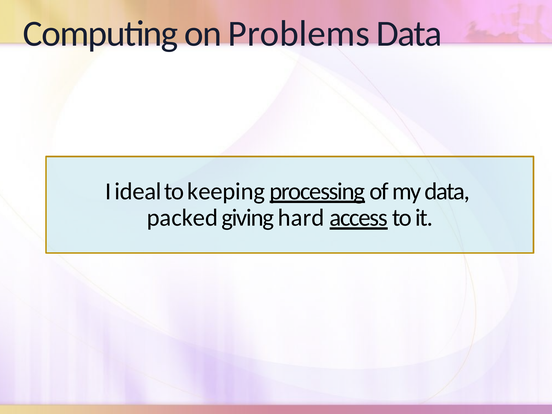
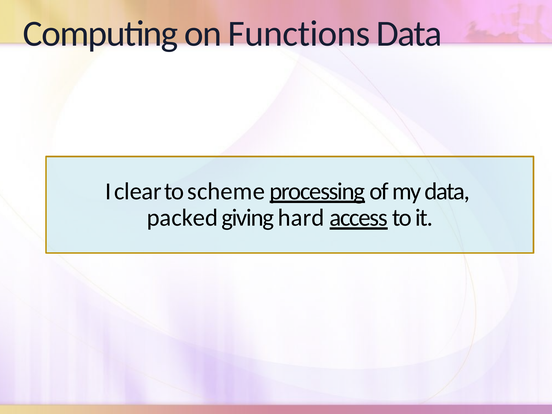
Problems: Problems -> Functions
ideal: ideal -> clear
keeping: keeping -> scheme
